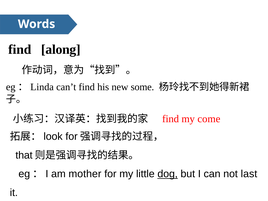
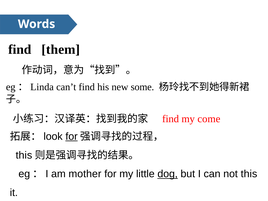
along: along -> them
for at (72, 136) underline: none -> present
that at (24, 155): that -> this
not last: last -> this
